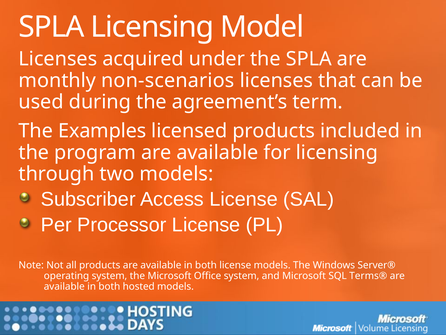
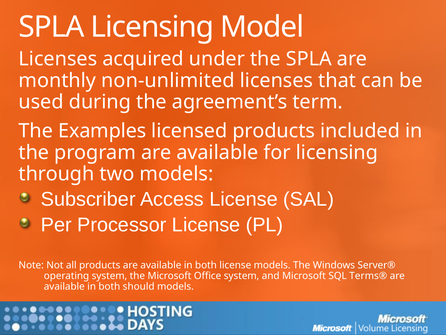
non-scenarios: non-scenarios -> non-unlimited
hosted: hosted -> should
